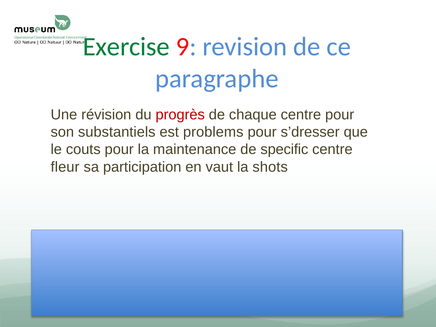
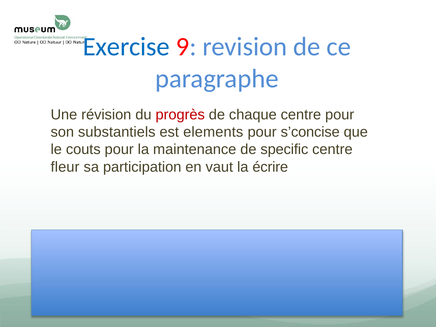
Exercise colour: green -> blue
problems: problems -> elements
s’dresser: s’dresser -> s’concise
shots: shots -> écrire
